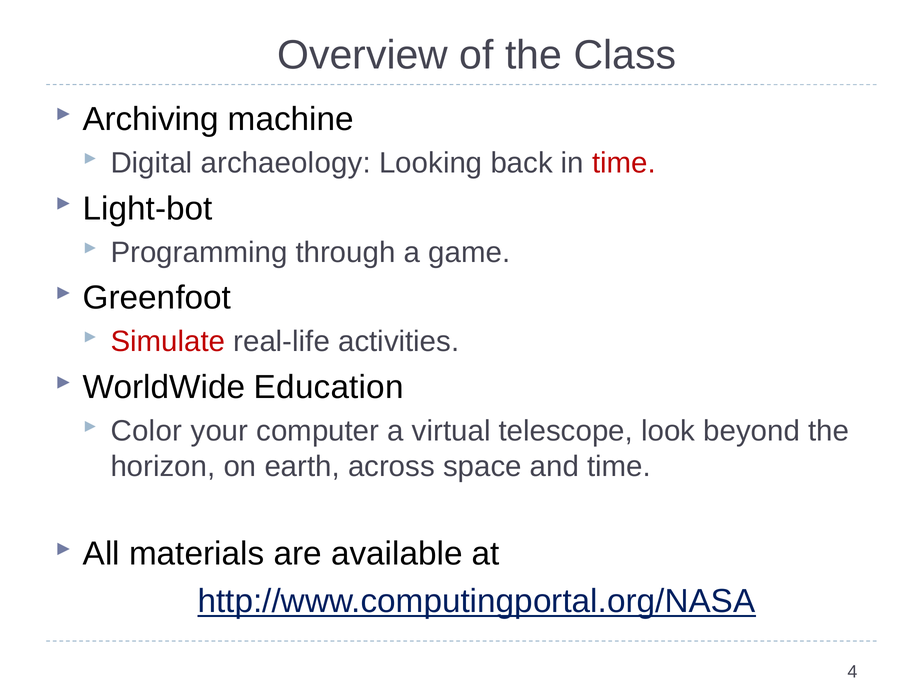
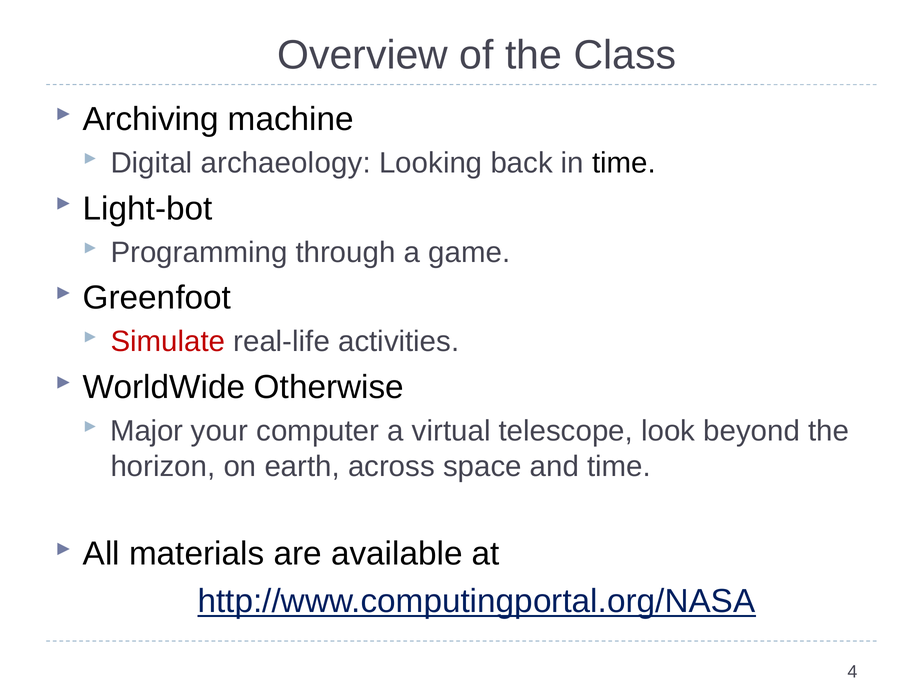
time at (624, 163) colour: red -> black
Education: Education -> Otherwise
Color: Color -> Major
